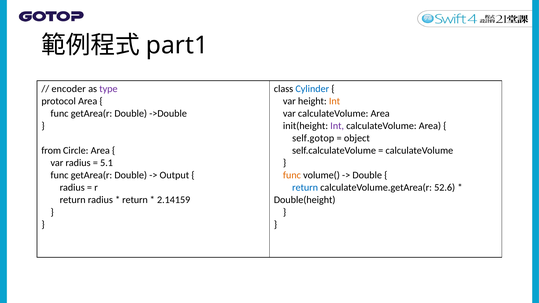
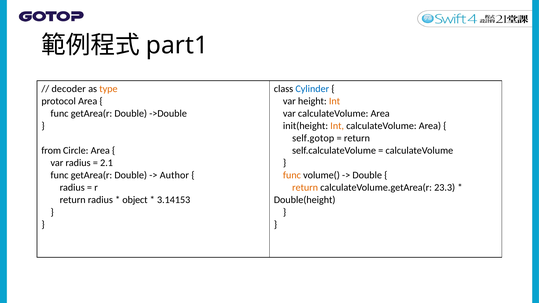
encoder: encoder -> decoder
type colour: purple -> orange
Int at (337, 126) colour: purple -> orange
object at (357, 138): object -> return
5.1: 5.1 -> 2.1
Output: Output -> Author
return at (305, 188) colour: blue -> orange
52.6: 52.6 -> 23.3
return at (135, 200): return -> object
2.14159: 2.14159 -> 3.14153
